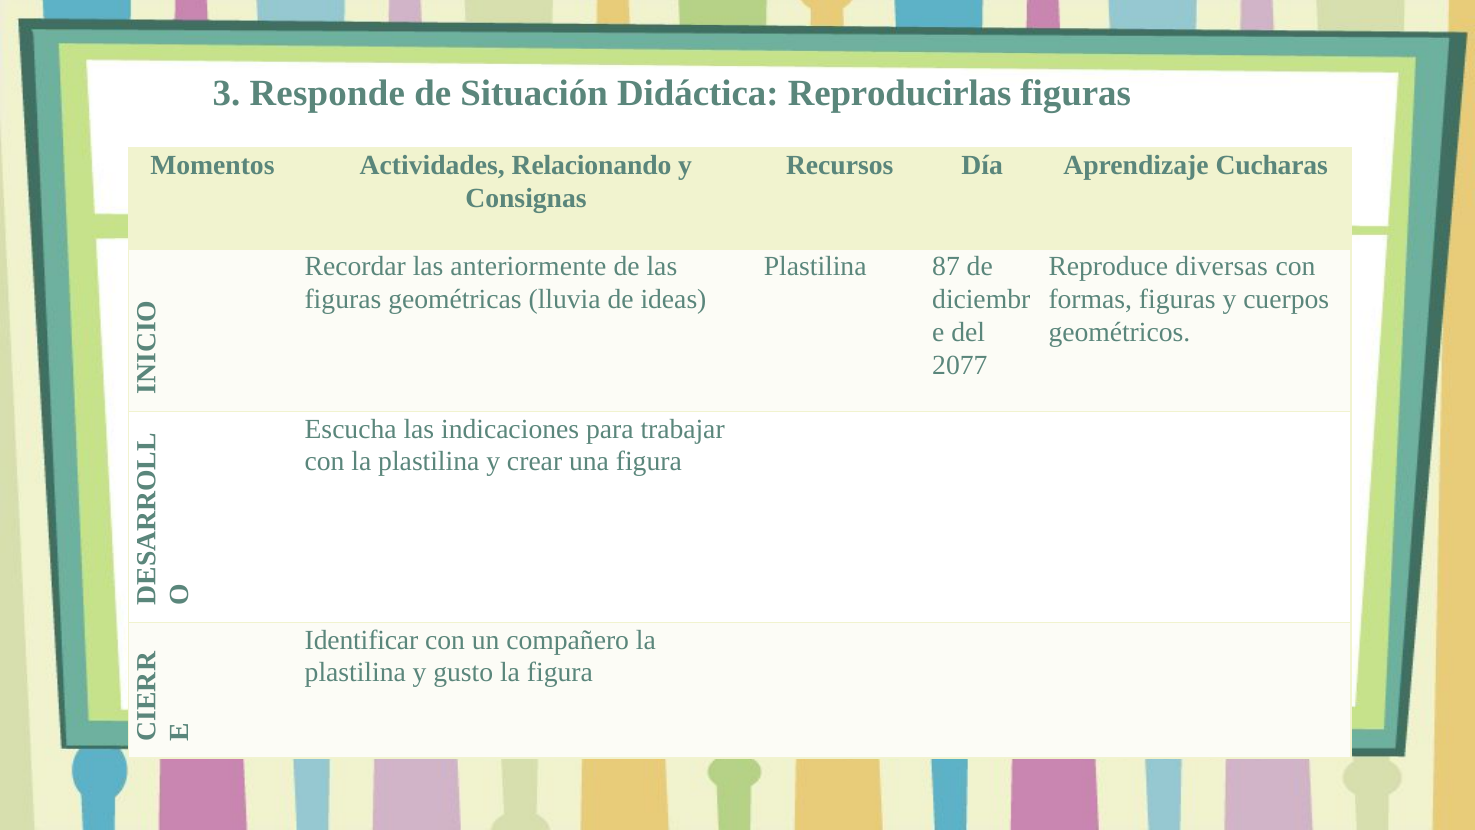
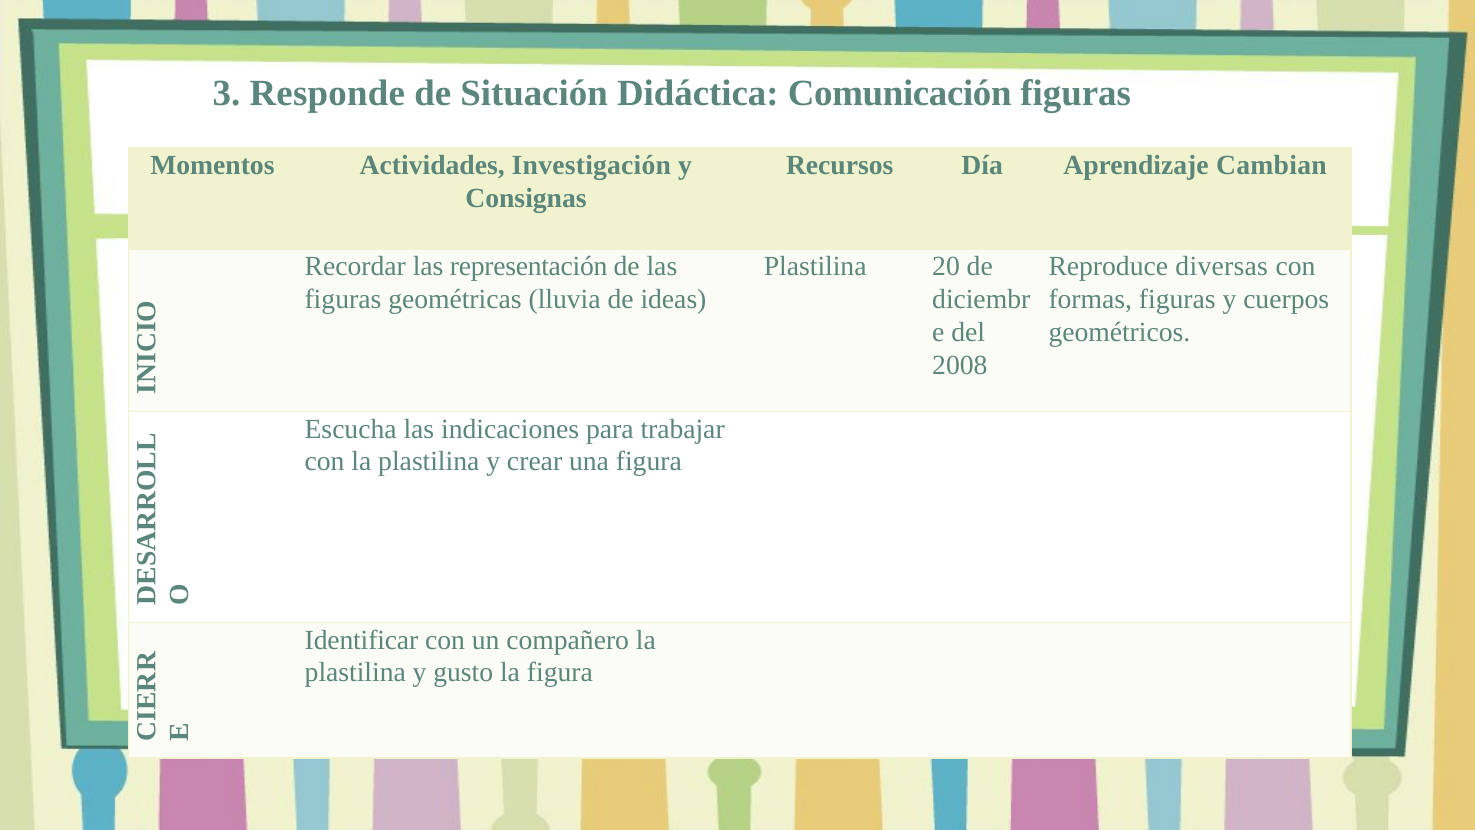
Reproducirlas: Reproducirlas -> Comunicación
Relacionando: Relacionando -> Investigación
Cucharas: Cucharas -> Cambian
anteriormente: anteriormente -> representación
87: 87 -> 20
2077: 2077 -> 2008
